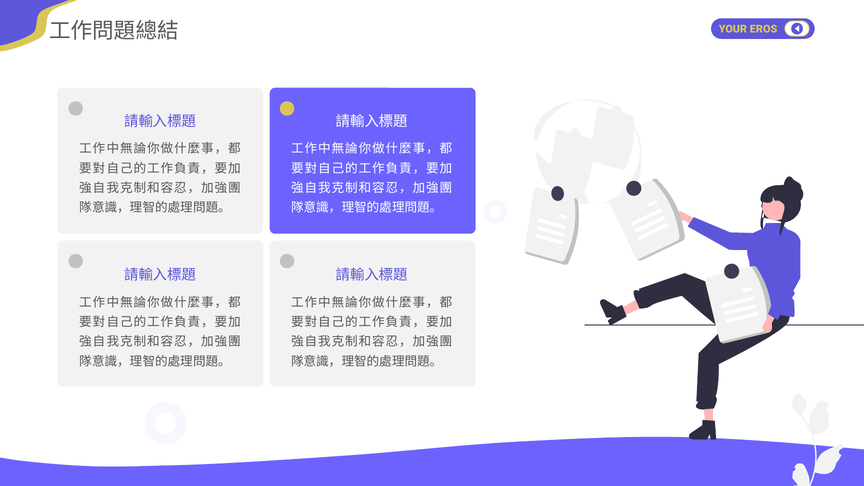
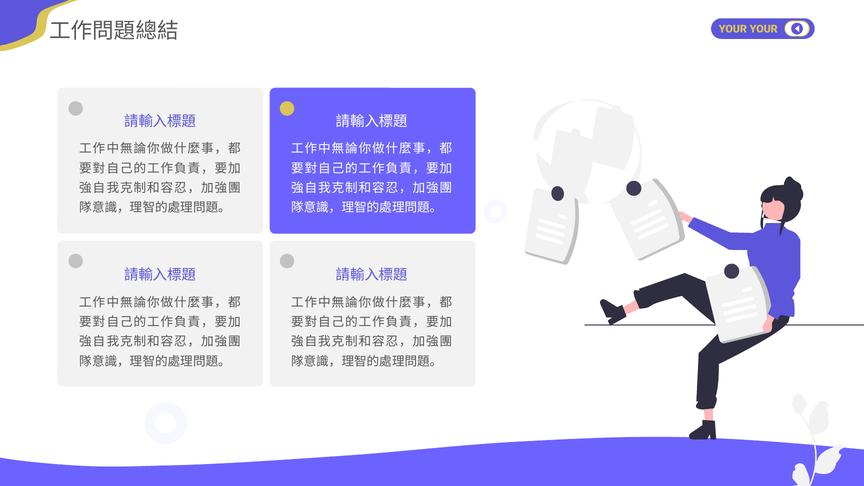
YOUR EROS: EROS -> YOUR
